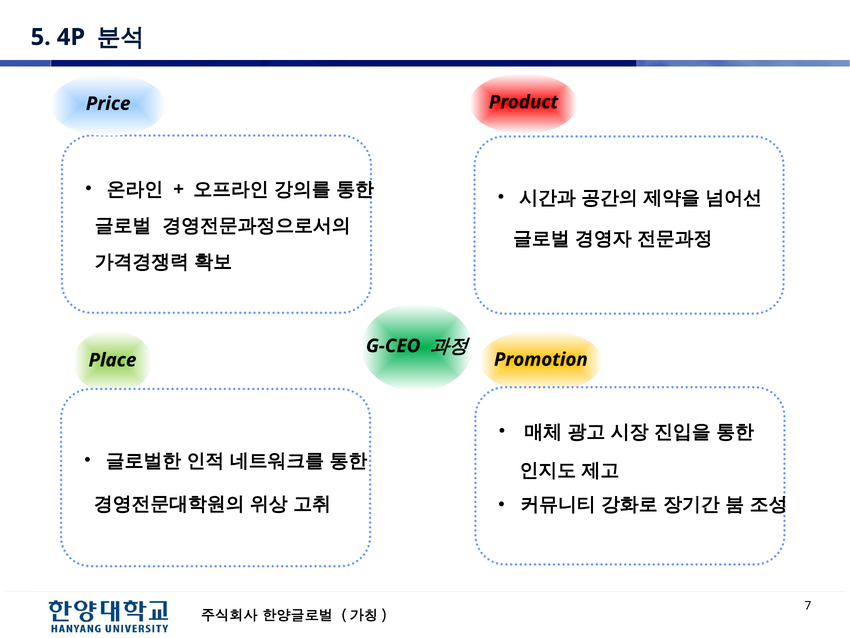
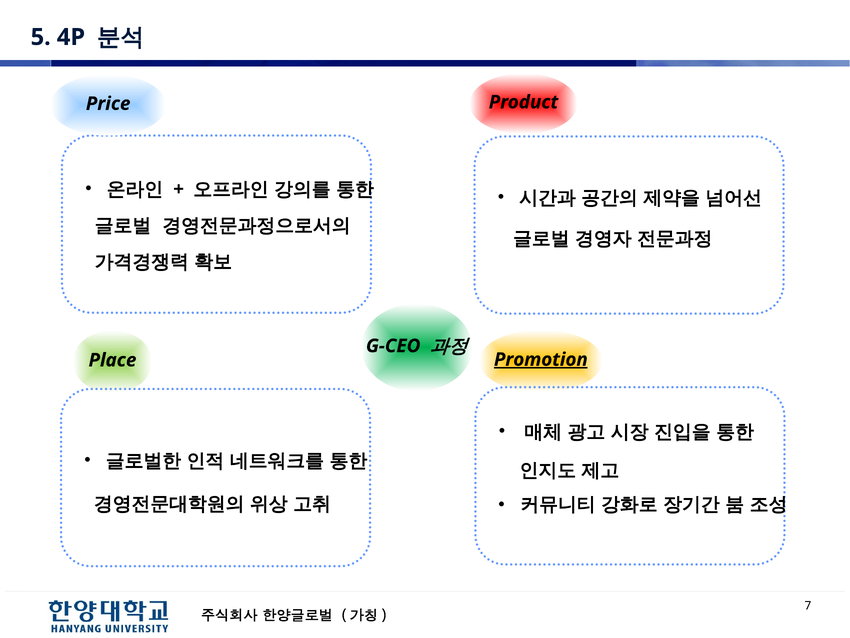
Promotion underline: none -> present
